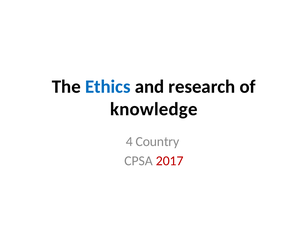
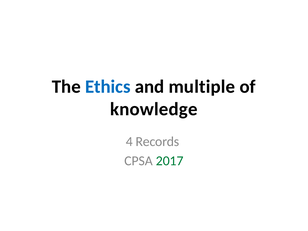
research: research -> multiple
Country: Country -> Records
2017 colour: red -> green
